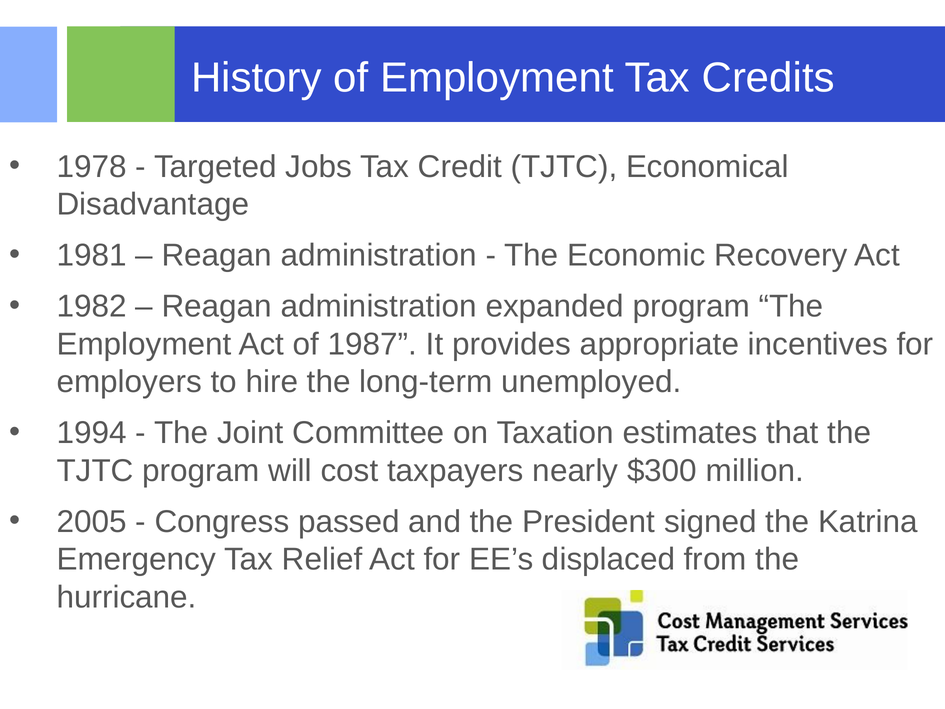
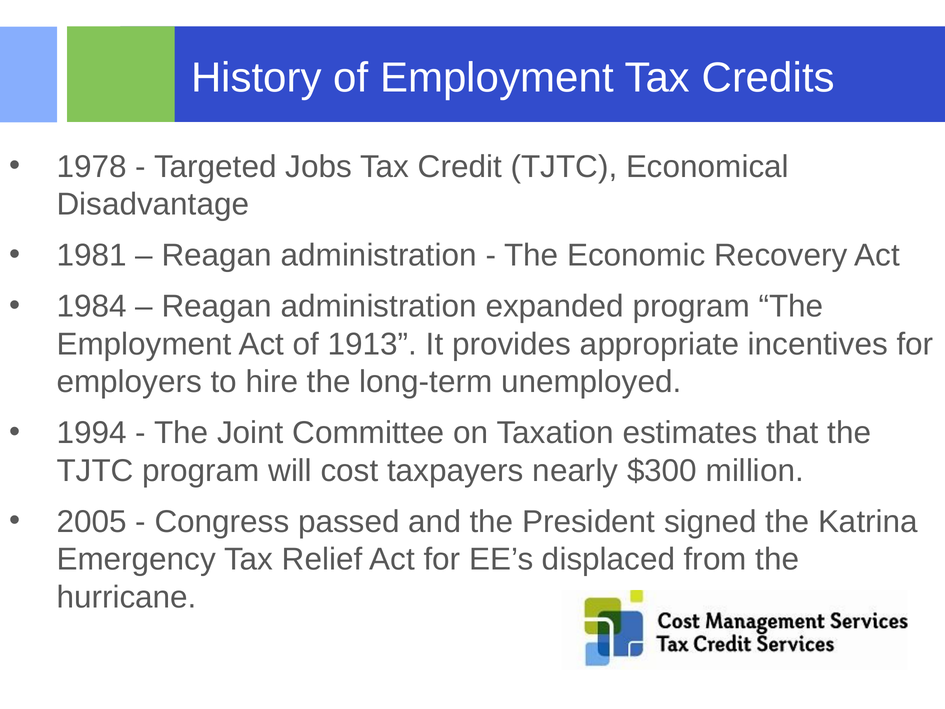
1982: 1982 -> 1984
1987: 1987 -> 1913
